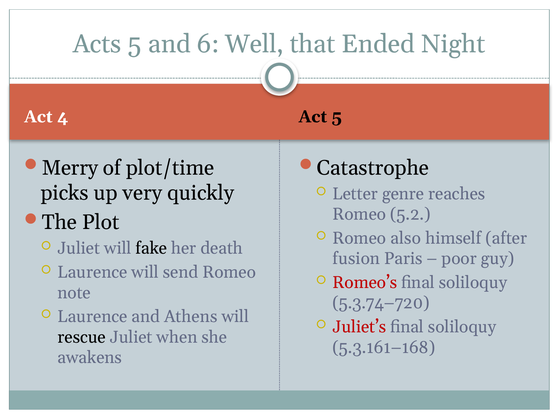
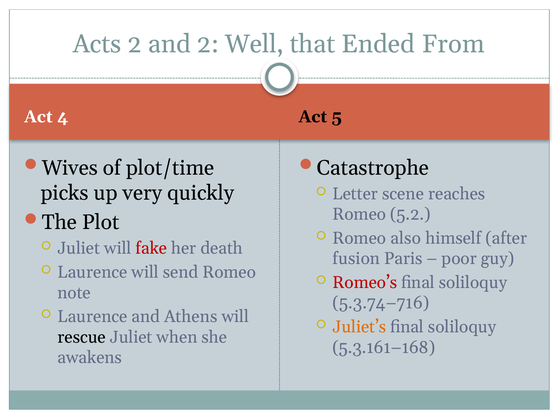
Acts 5: 5 -> 2
and 6: 6 -> 2
Night: Night -> From
Merry: Merry -> Wives
genre: genre -> scene
fake colour: black -> red
5.3.74–720: 5.3.74–720 -> 5.3.74–716
Juliet’s colour: red -> orange
